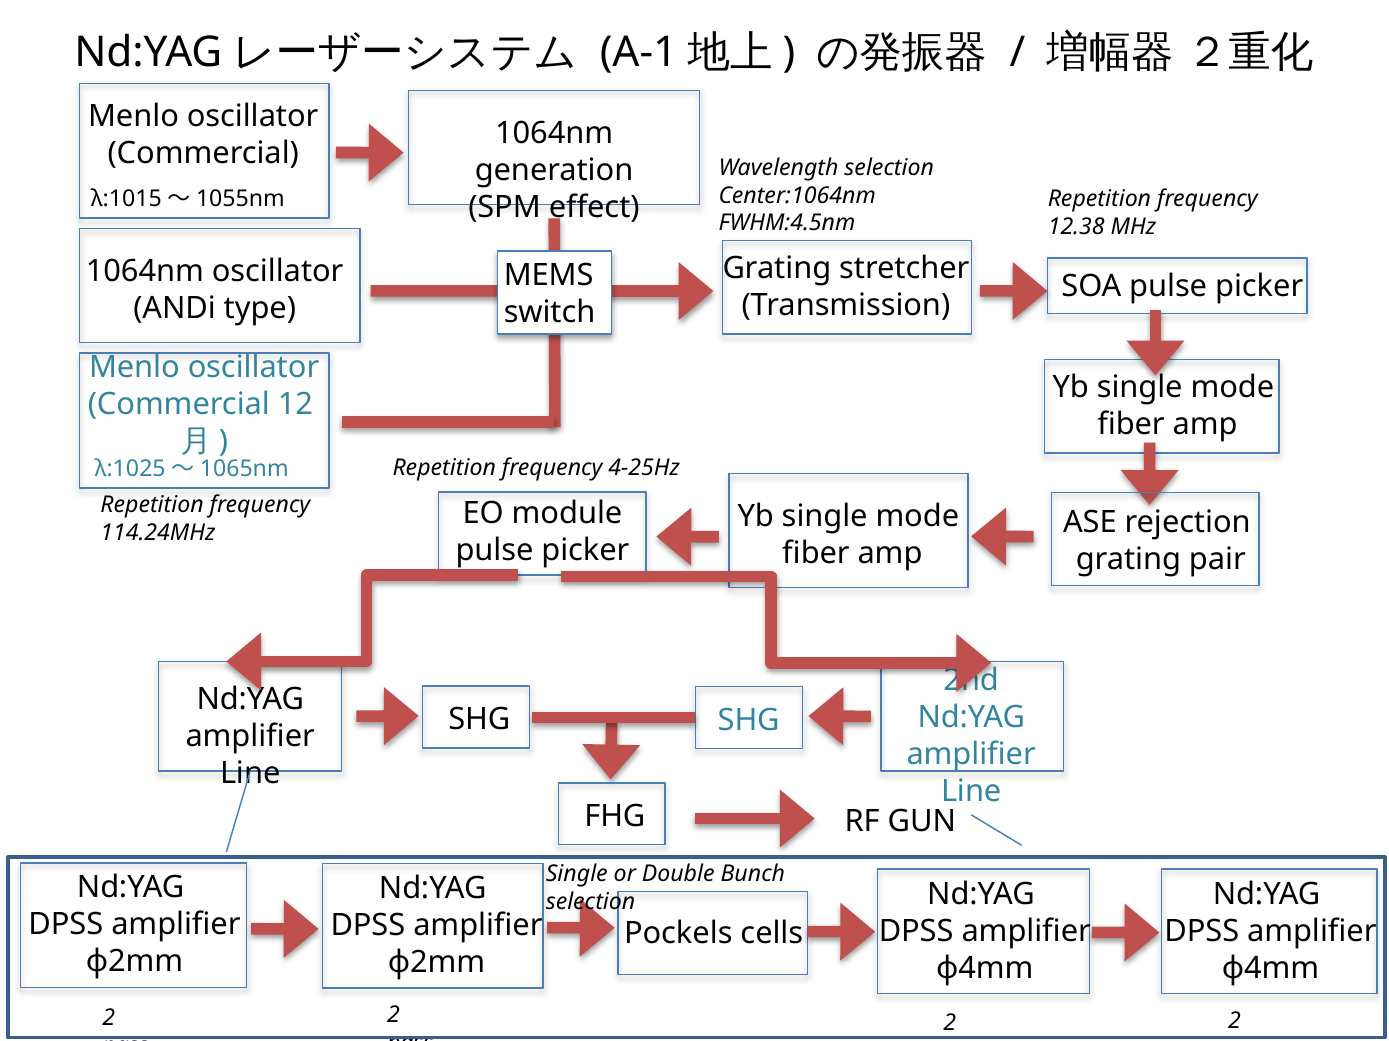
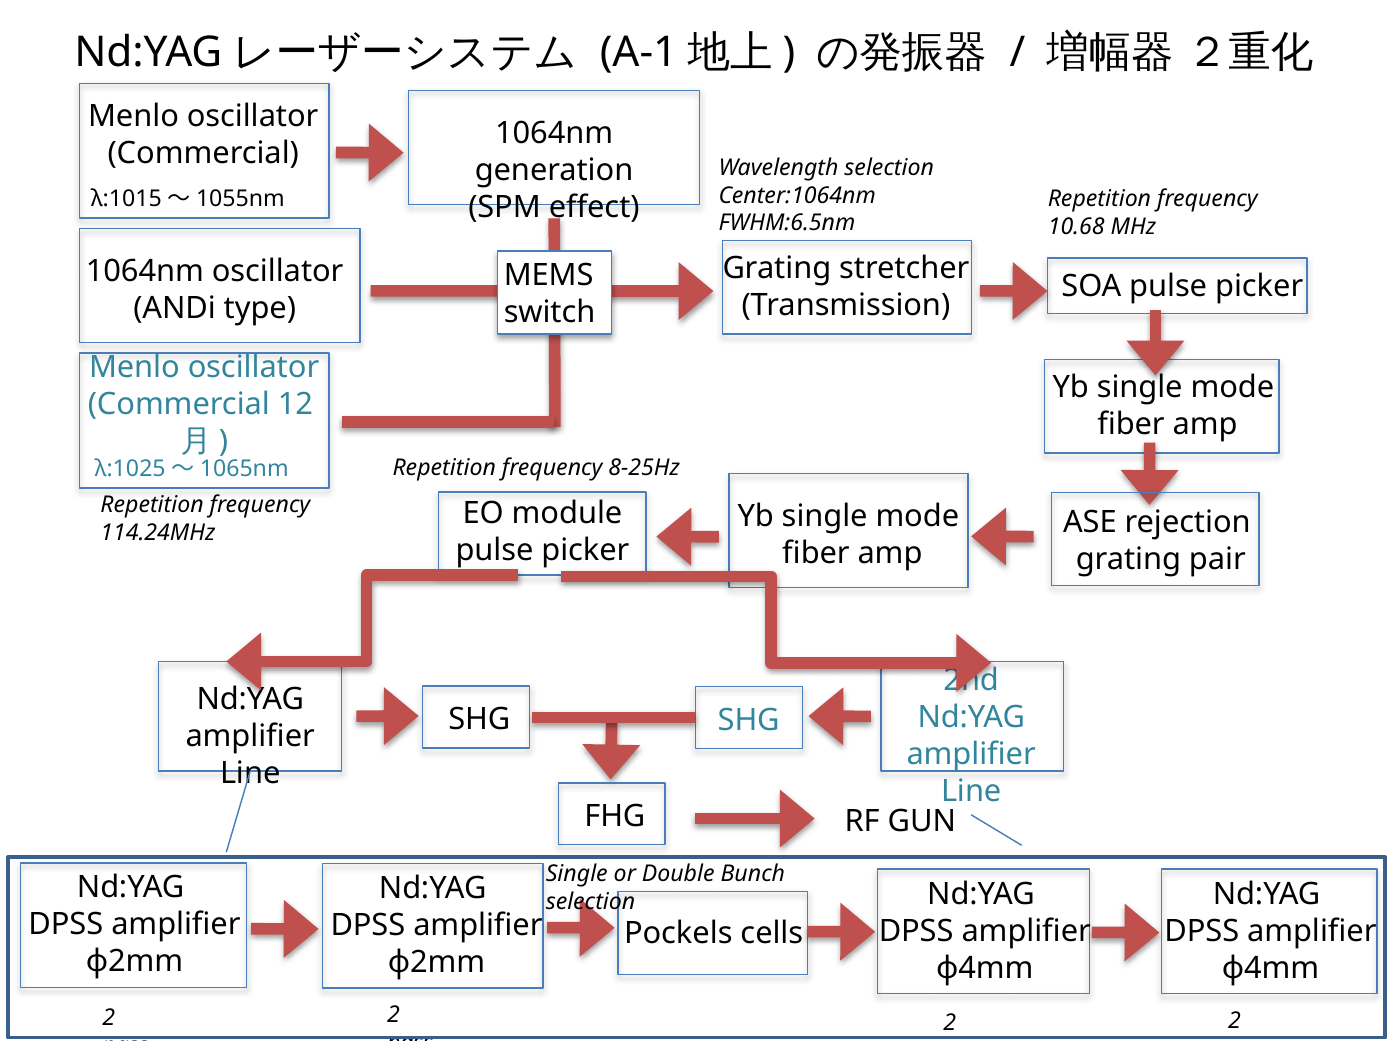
FWHM:4.5nm: FWHM:4.5nm -> FWHM:6.5nm
12.38: 12.38 -> 10.68
4-25Hz: 4-25Hz -> 8-25Hz
